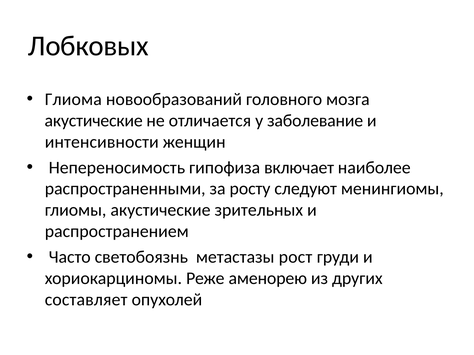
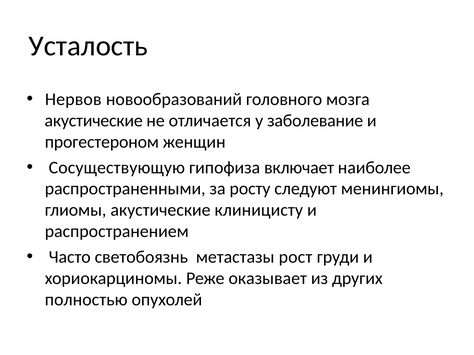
Лобковых: Лобковых -> Усталость
Глиома: Глиома -> Нервов
интенсивности: интенсивности -> прогестероном
Непереносимость: Непереносимость -> Сосуществующую
зрительных: зрительных -> клиницисту
аменорею: аменорею -> оказывает
составляет: составляет -> полностью
